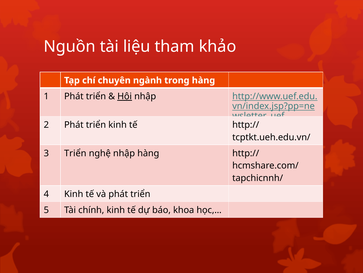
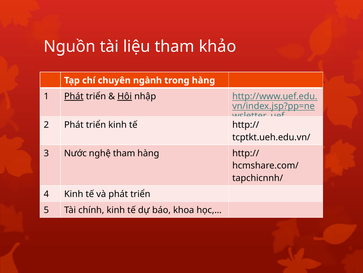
Phát at (74, 96) underline: none -> present
3 Triển: Triển -> Nước
nghệ nhập: nhập -> tham
